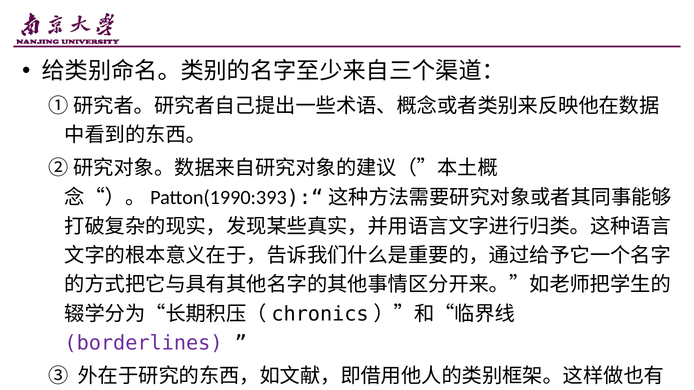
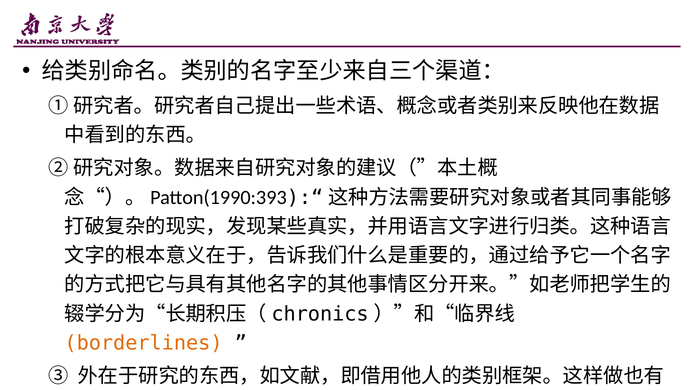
borderlines colour: purple -> orange
